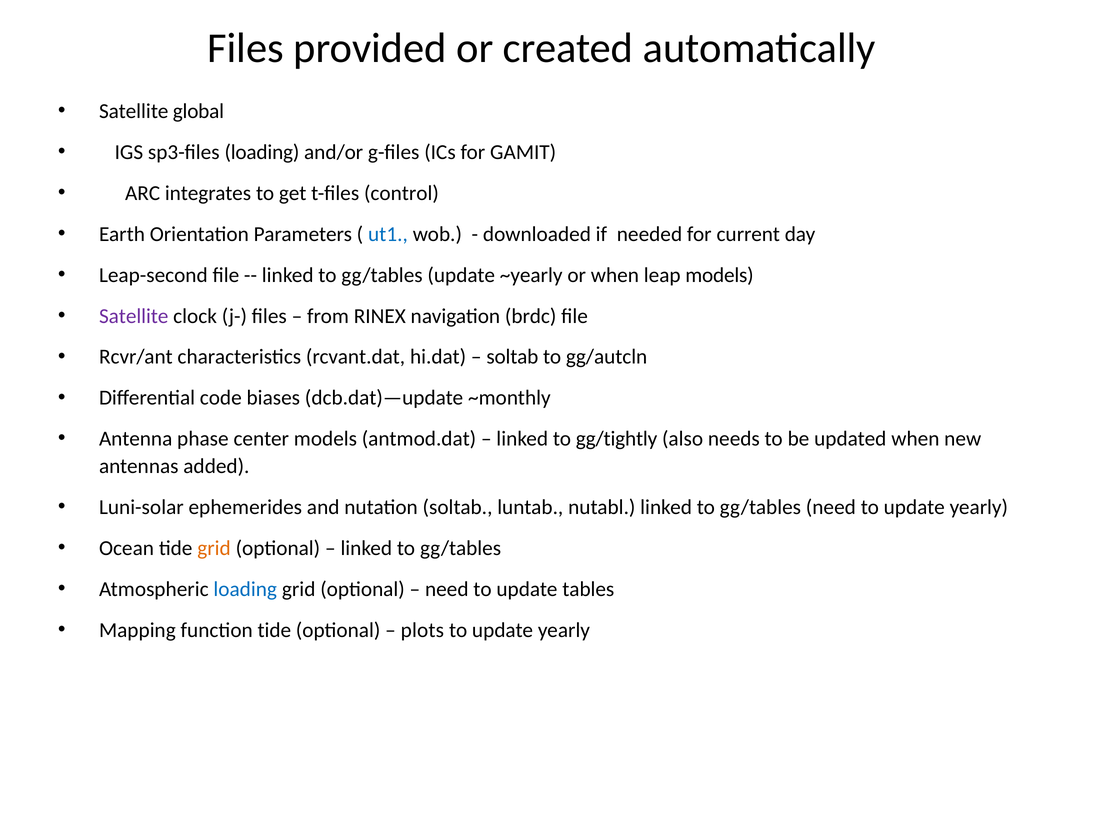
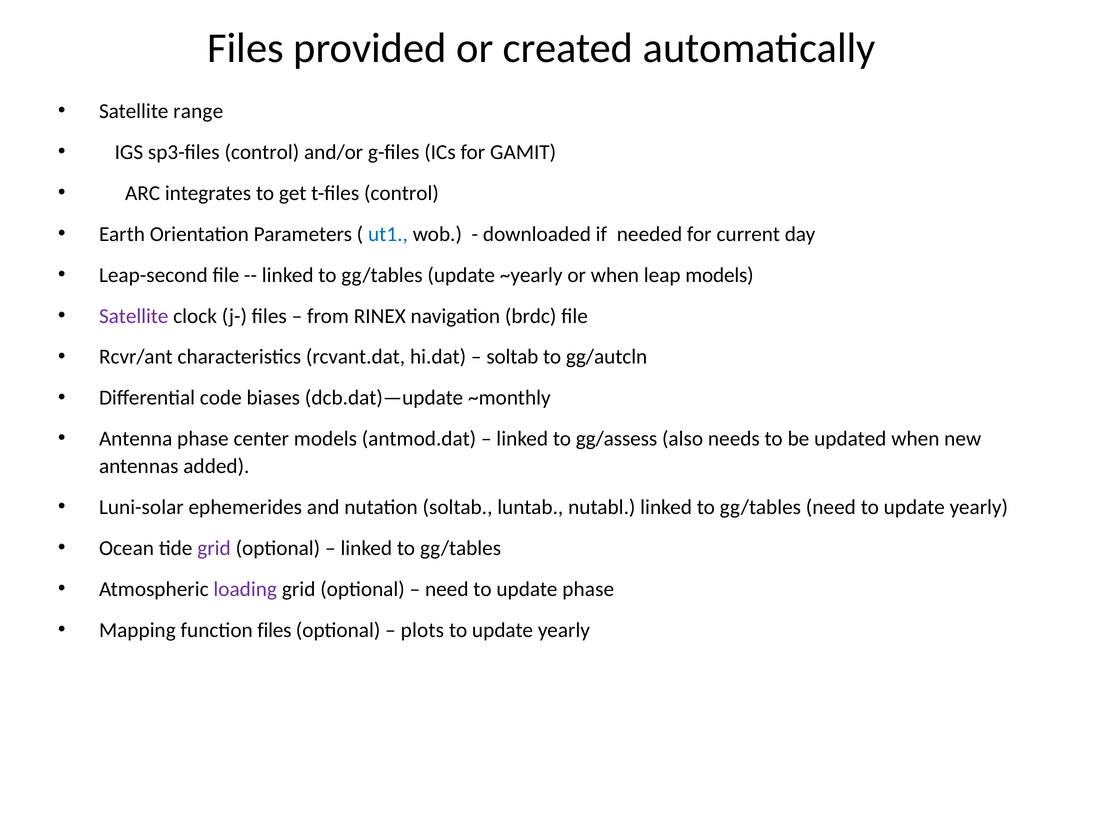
global: global -> range
sp3-files loading: loading -> control
gg/tightly: gg/tightly -> gg/assess
grid at (214, 548) colour: orange -> purple
loading at (245, 589) colour: blue -> purple
update tables: tables -> phase
function tide: tide -> files
